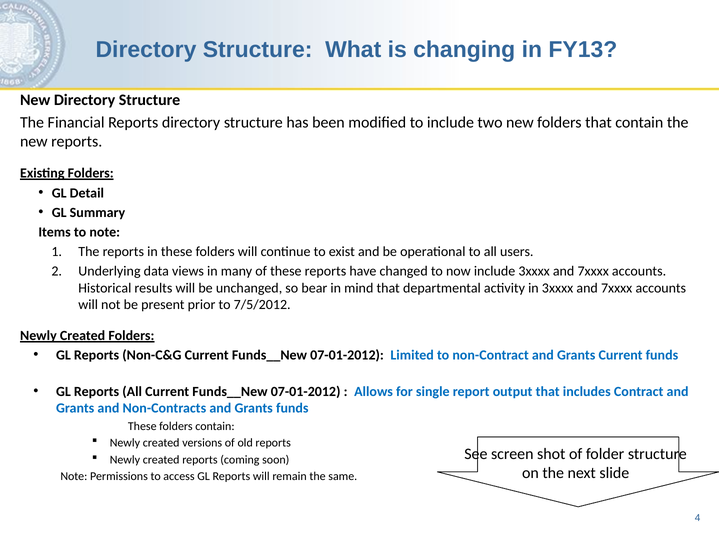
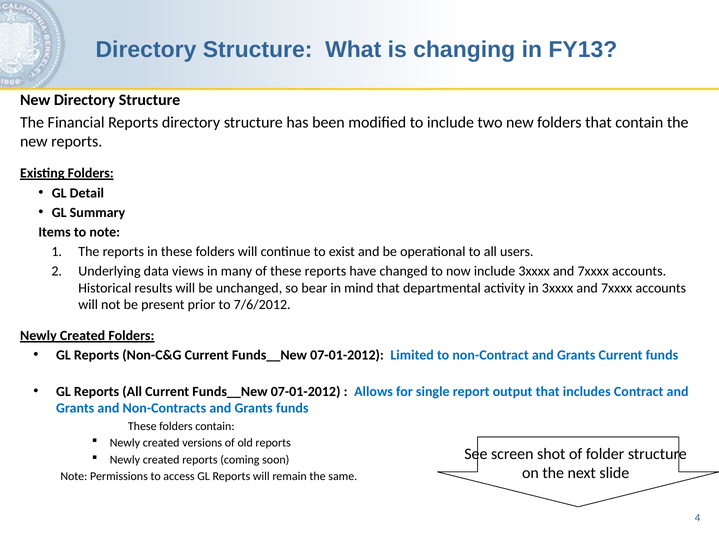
7/5/2012: 7/5/2012 -> 7/6/2012
